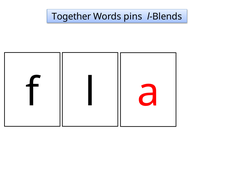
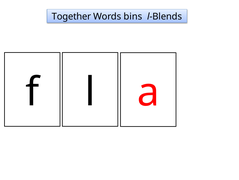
pins: pins -> bins
